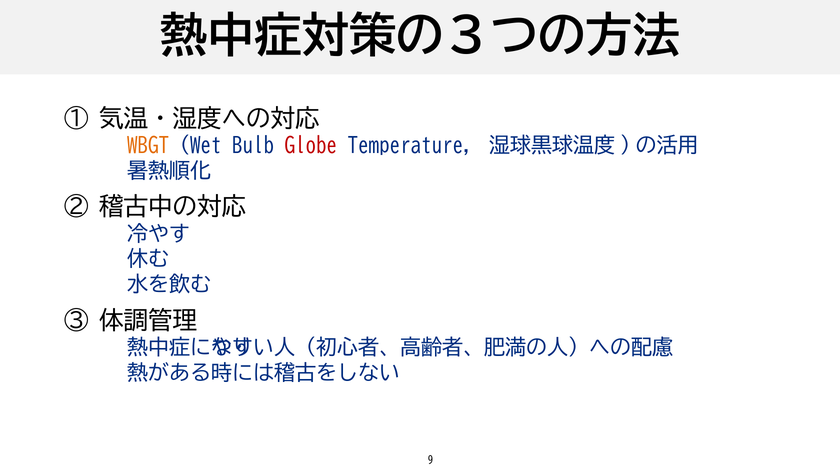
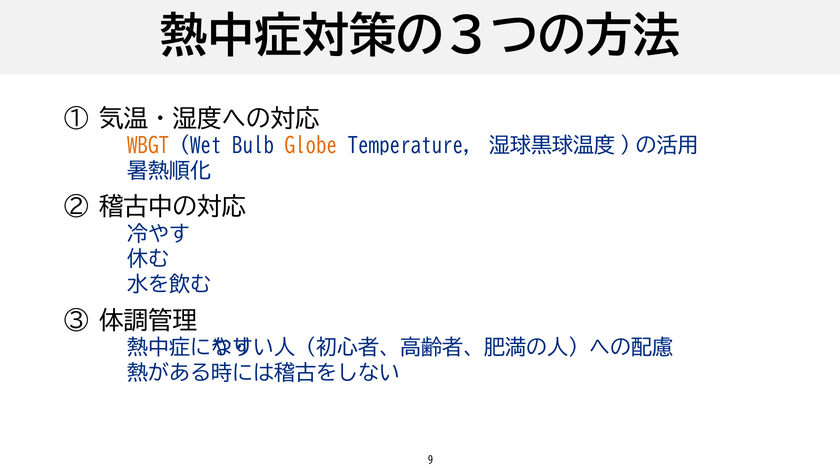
Globe colour: red -> orange
